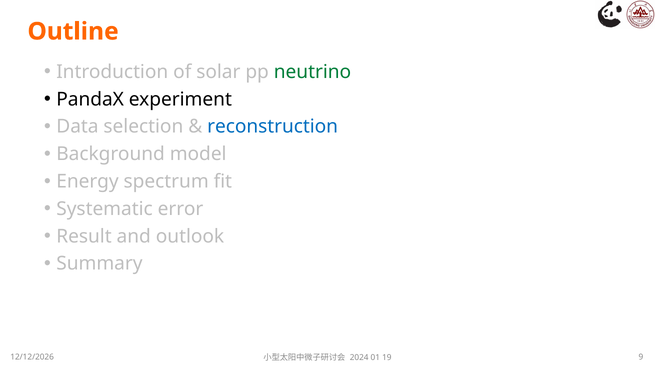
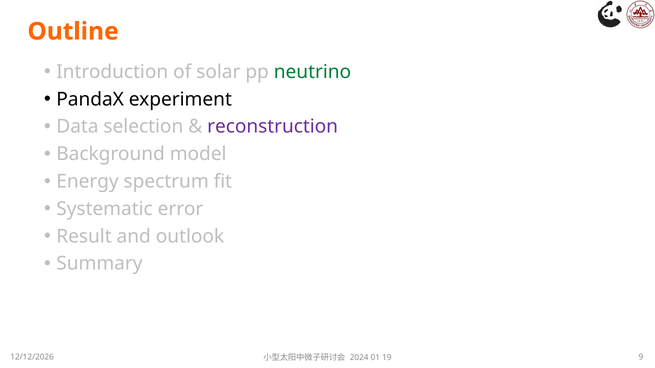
reconstruction colour: blue -> purple
